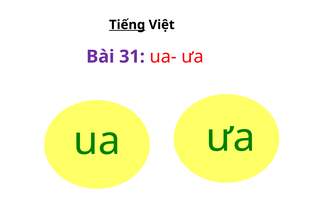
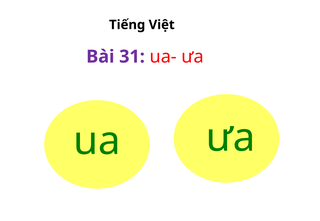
Tiếng underline: present -> none
